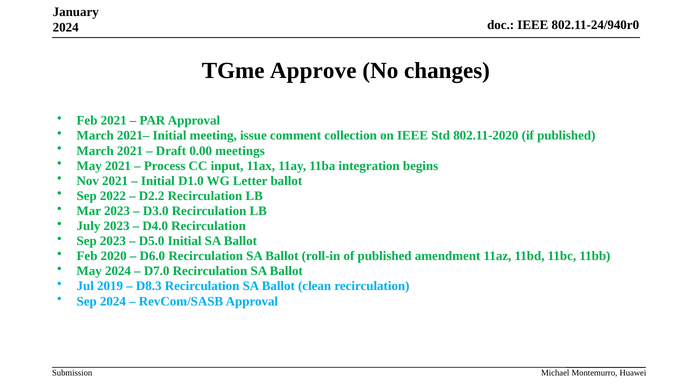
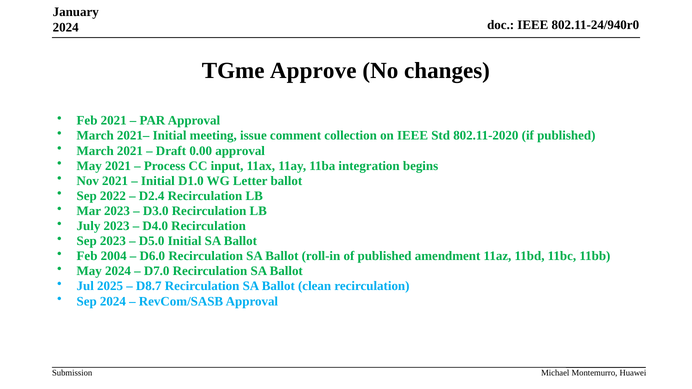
0.00 meetings: meetings -> approval
D2.2: D2.2 -> D2.4
2020: 2020 -> 2004
2019: 2019 -> 2025
D8.3: D8.3 -> D8.7
